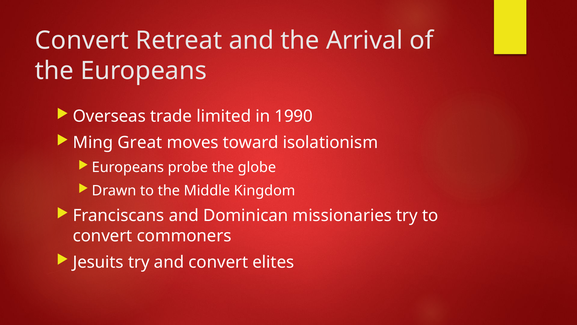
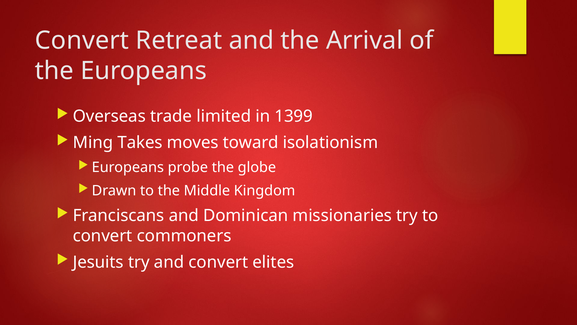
1990: 1990 -> 1399
Great: Great -> Takes
